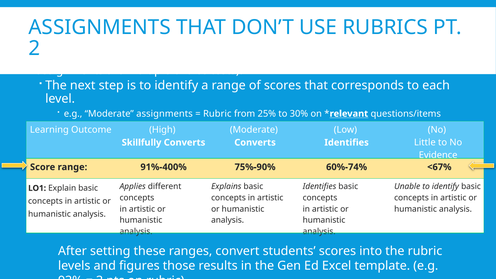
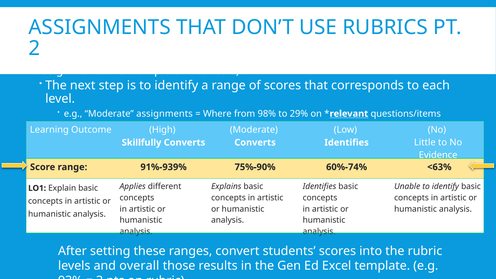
Rubric at (217, 114): Rubric -> Where
25%: 25% -> 98%
30%: 30% -> 29%
91%-400%: 91%-400% -> 91%-939%
<67%: <67% -> <63%
figures: figures -> overall
